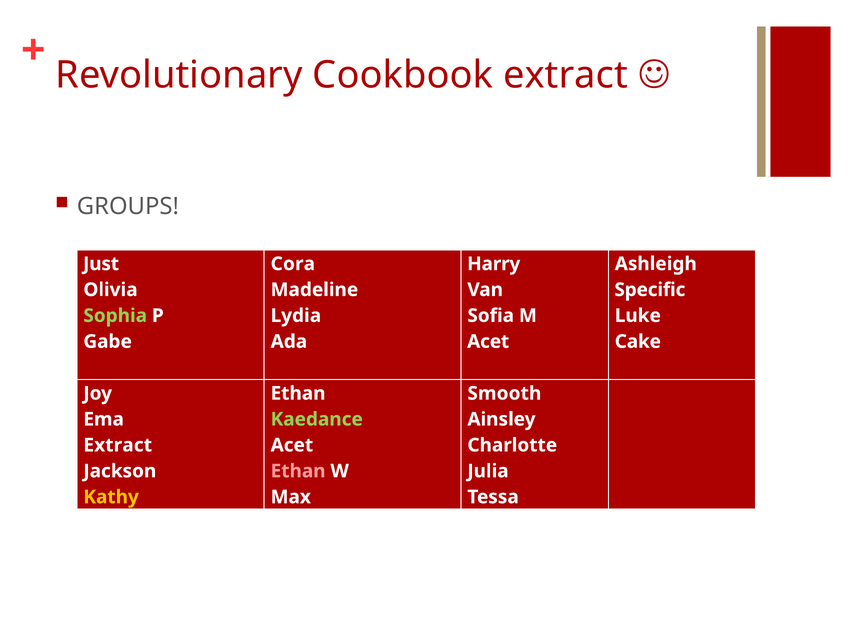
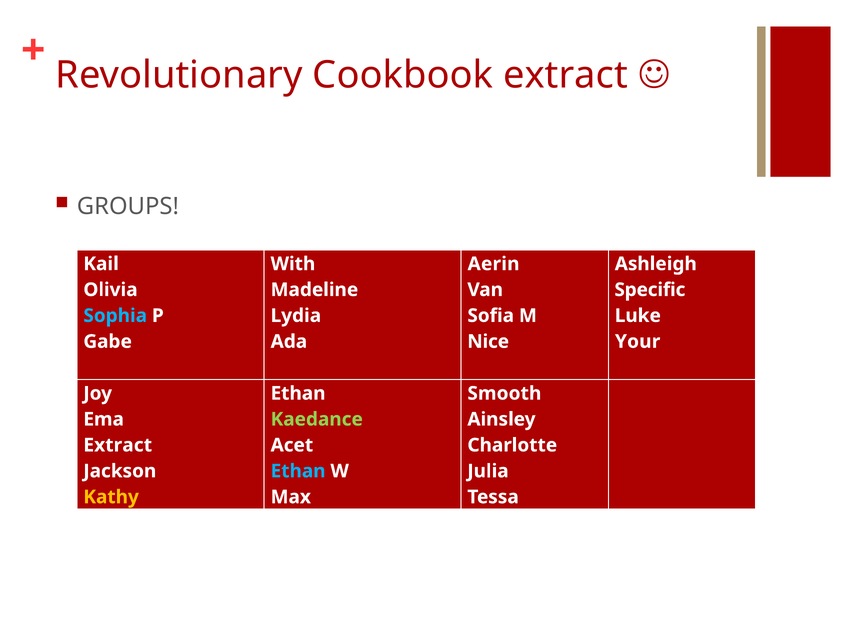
Just: Just -> Kail
Cora: Cora -> With
Harry: Harry -> Aerin
Sophia colour: light green -> light blue
Acet at (488, 341): Acet -> Nice
Cake: Cake -> Your
Ethan at (298, 471) colour: pink -> light blue
